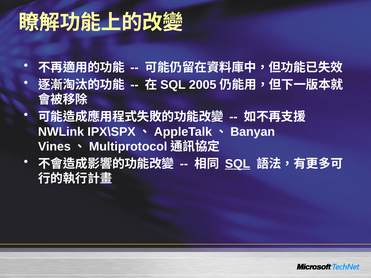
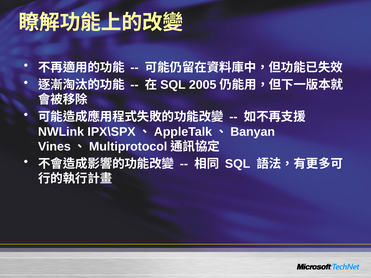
SQL underline: present -> none
